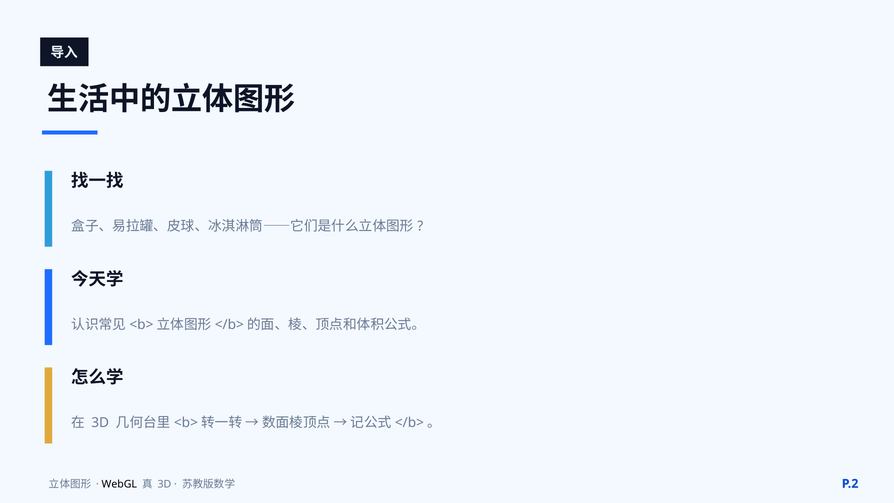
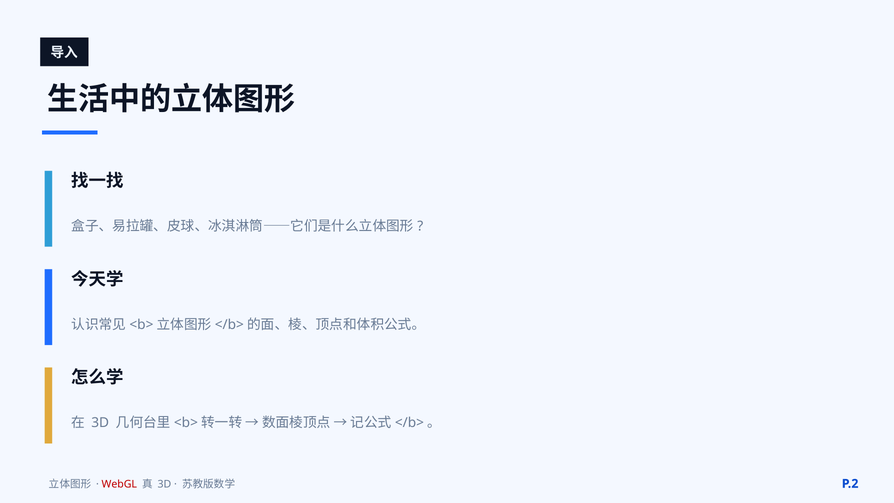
WebGL colour: black -> red
